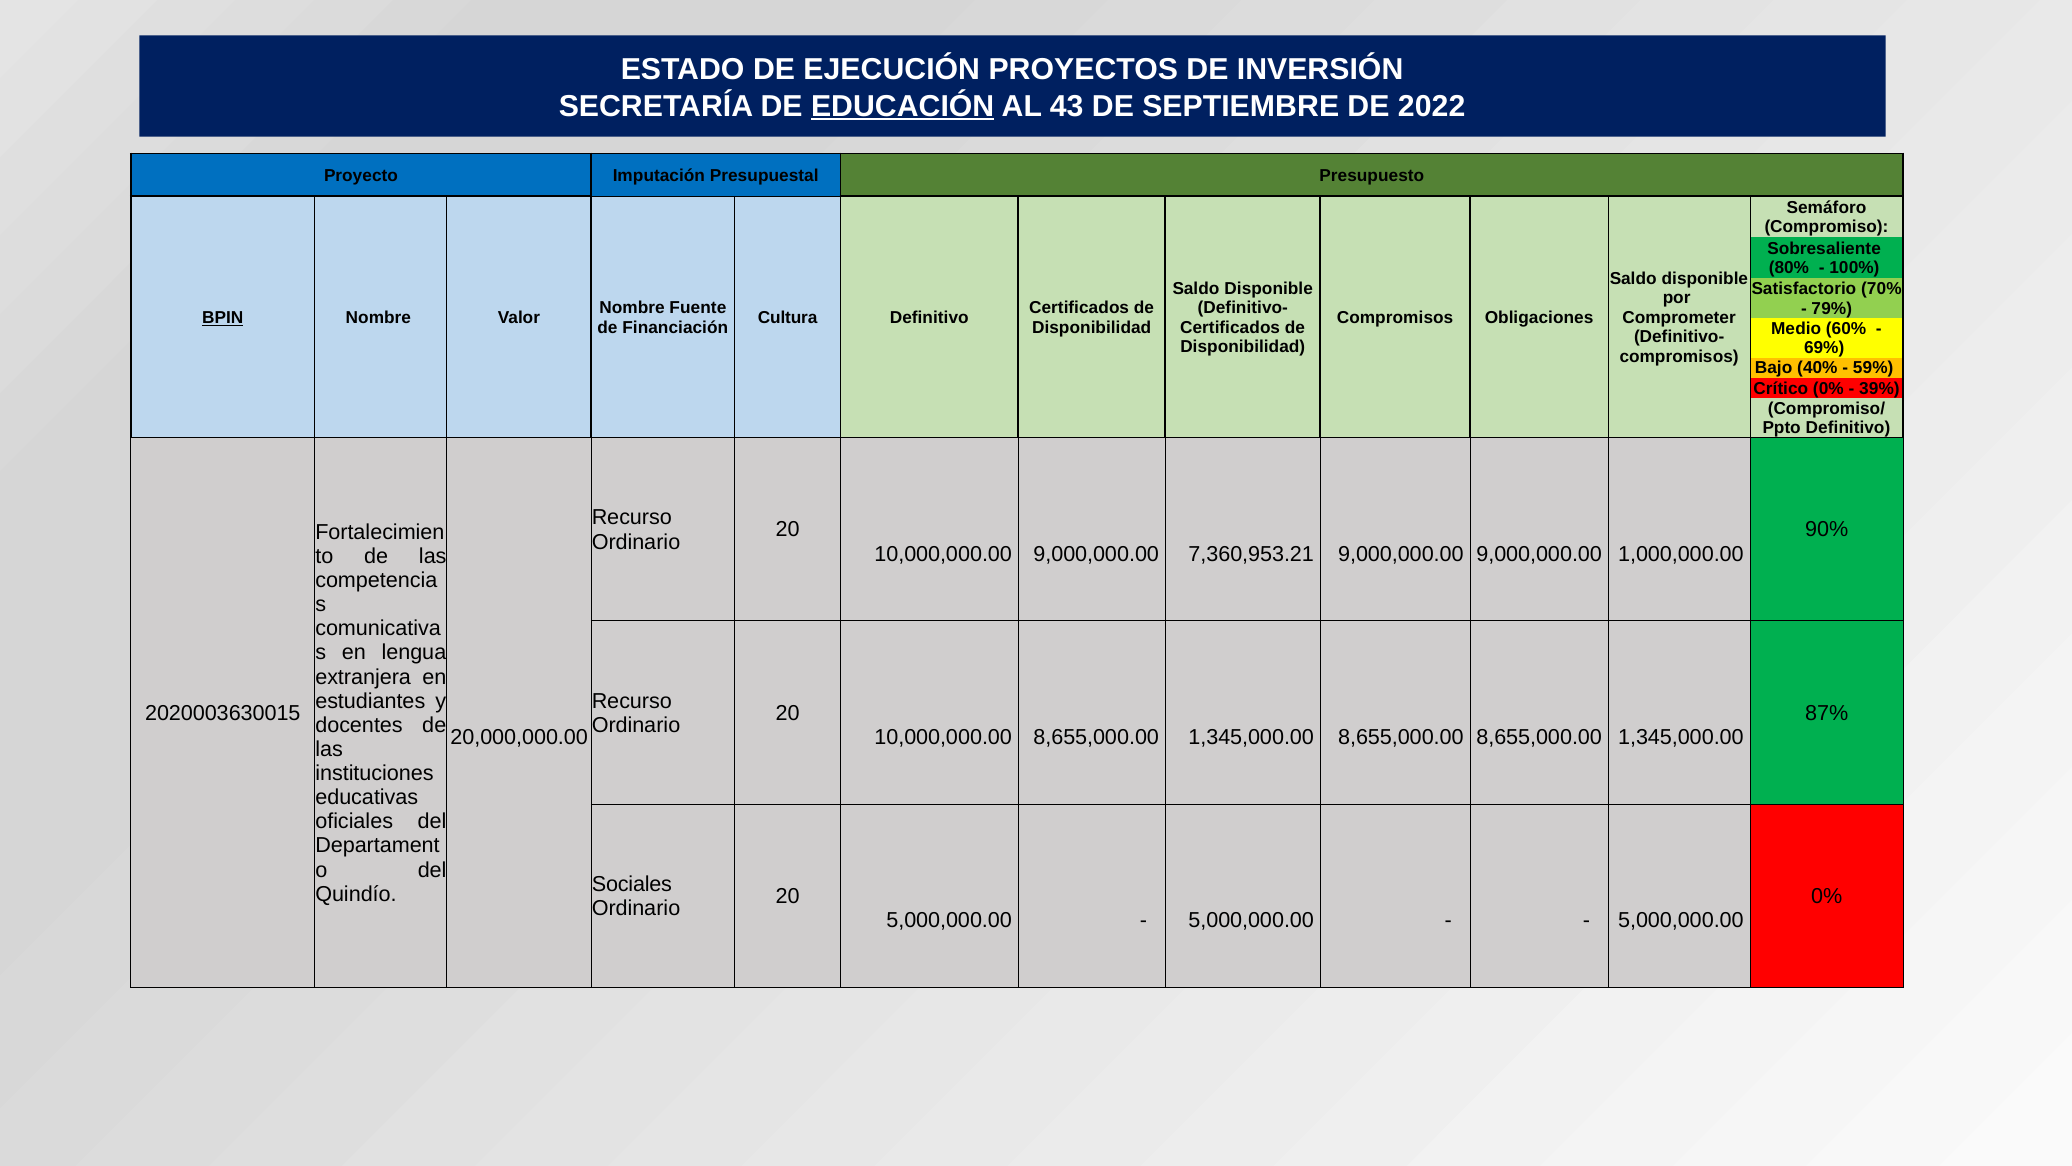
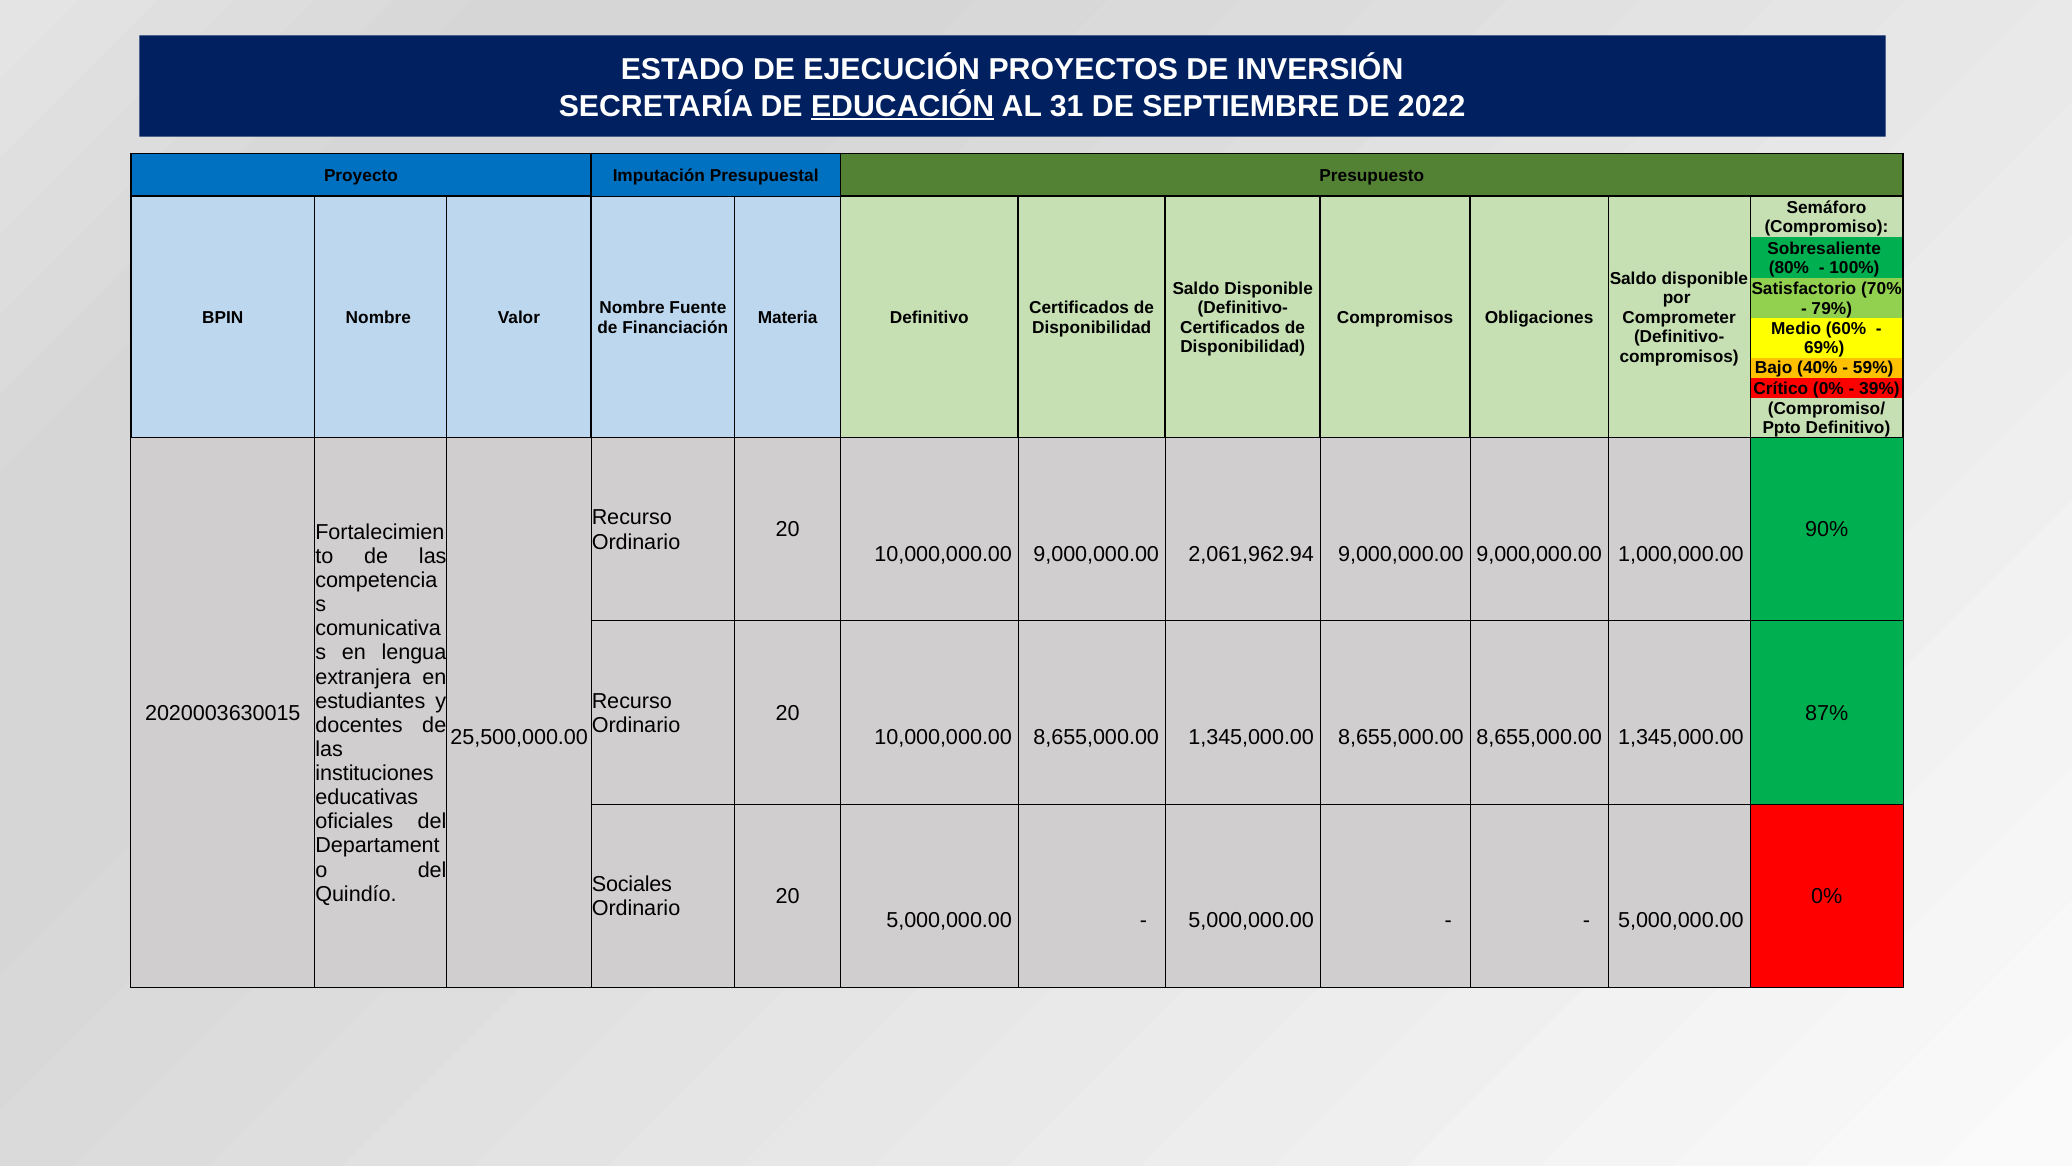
43: 43 -> 31
BPIN underline: present -> none
Cultura: Cultura -> Materia
7,360,953.21: 7,360,953.21 -> 2,061,962.94
20,000,000.00: 20,000,000.00 -> 25,500,000.00
